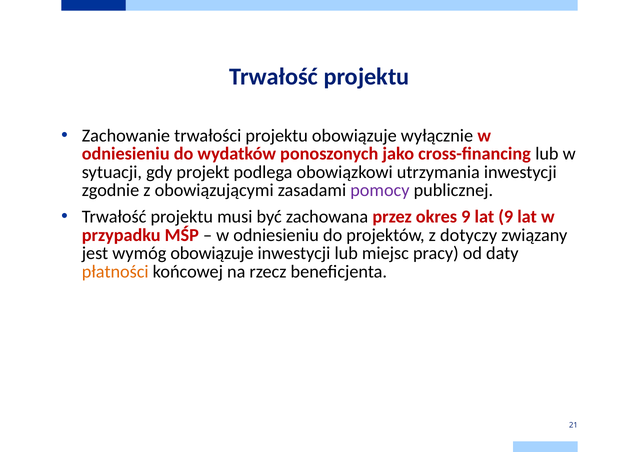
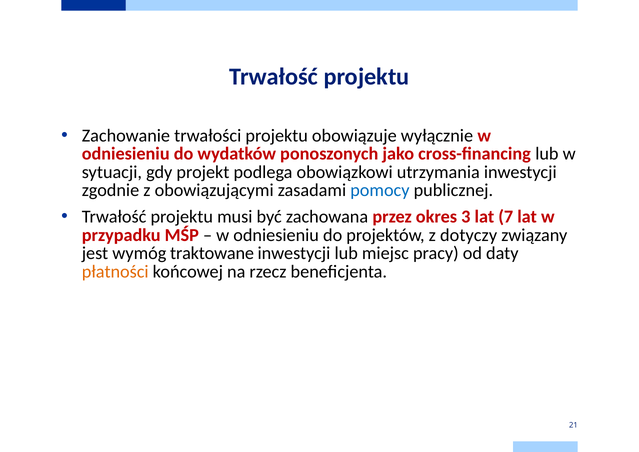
pomocy colour: purple -> blue
okres 9: 9 -> 3
lat 9: 9 -> 7
wymóg obowiązuje: obowiązuje -> traktowane
